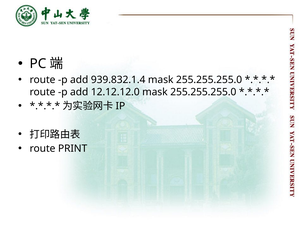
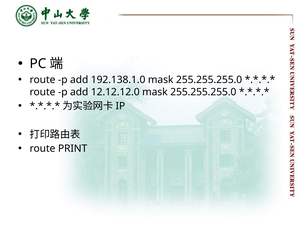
939.832.1.4: 939.832.1.4 -> 192.138.1.0
